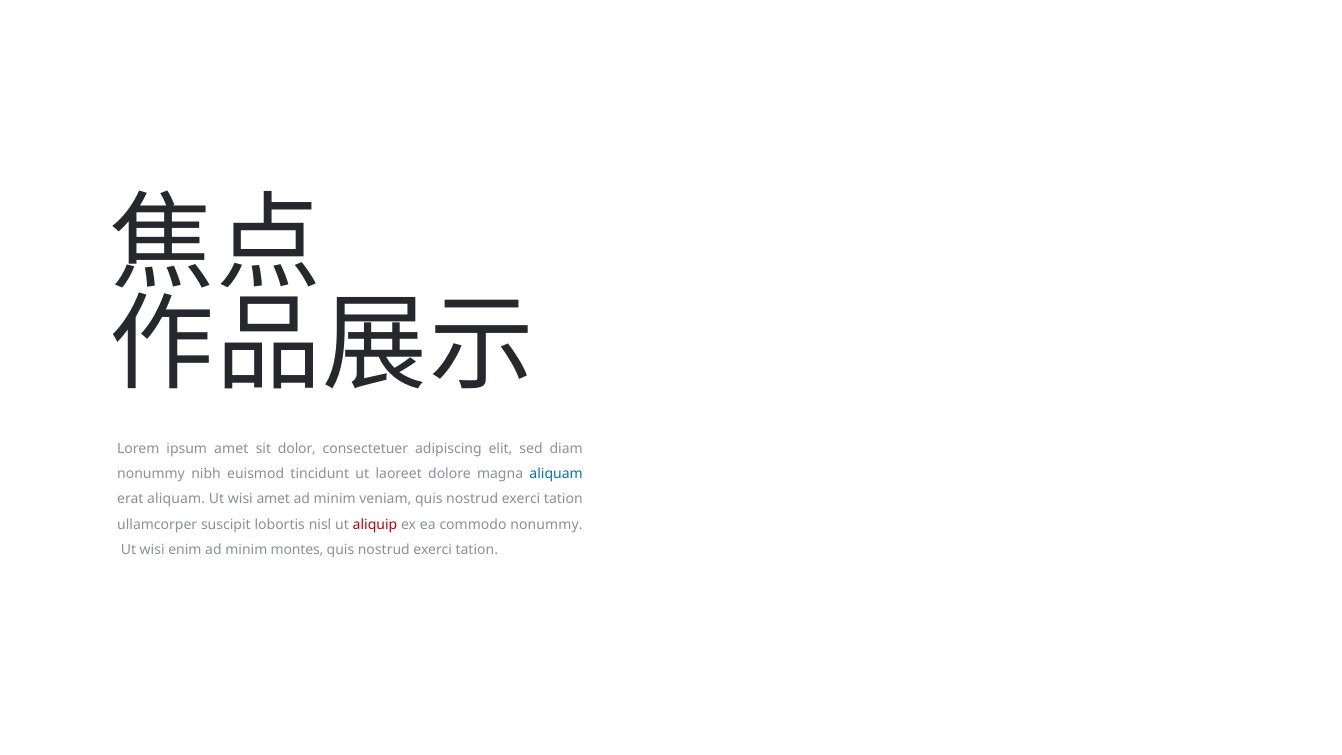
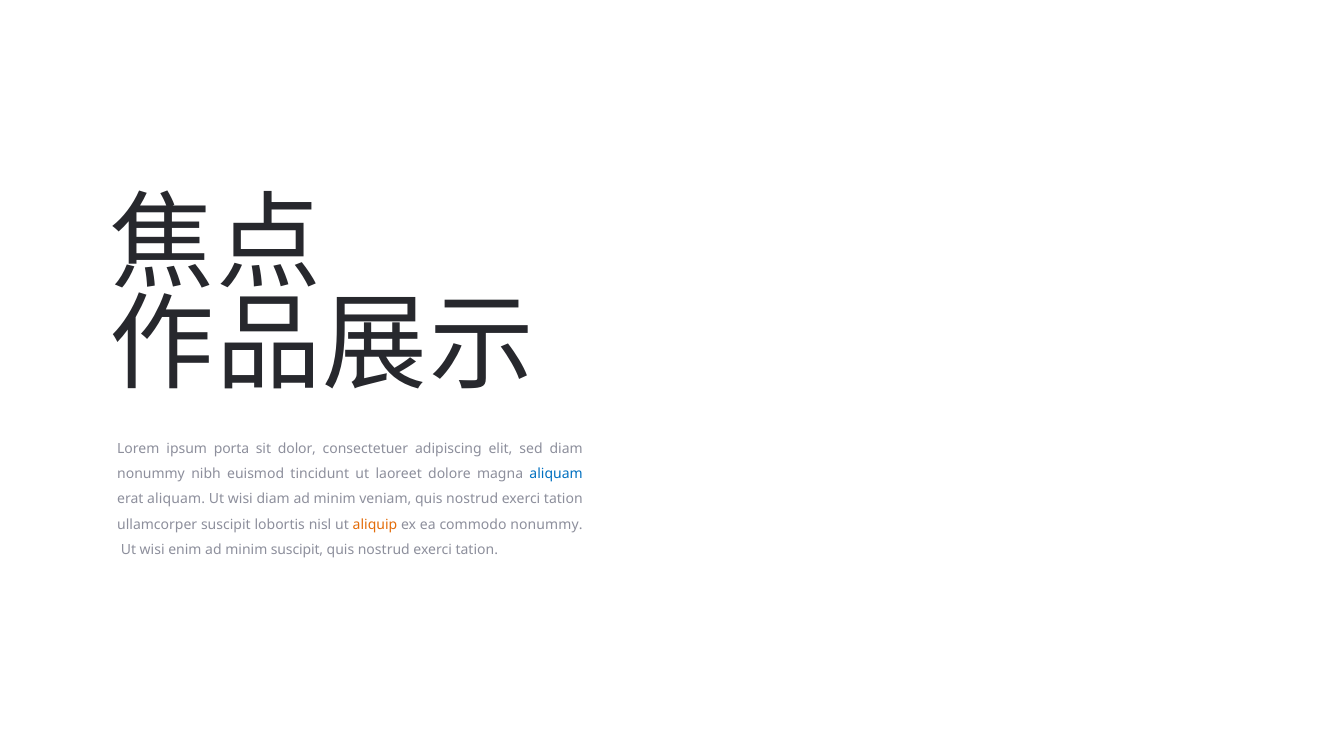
ipsum amet: amet -> porta
wisi amet: amet -> diam
aliquip colour: red -> orange
minim montes: montes -> suscipit
